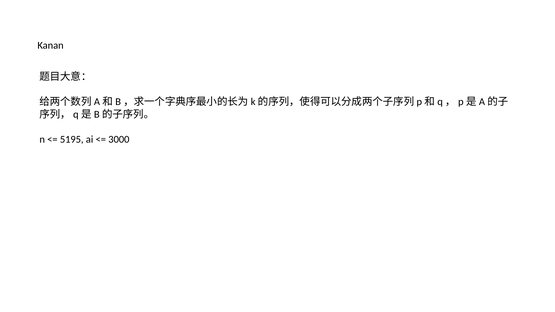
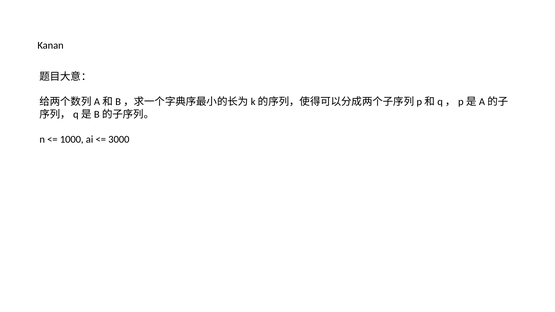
5195: 5195 -> 1000
